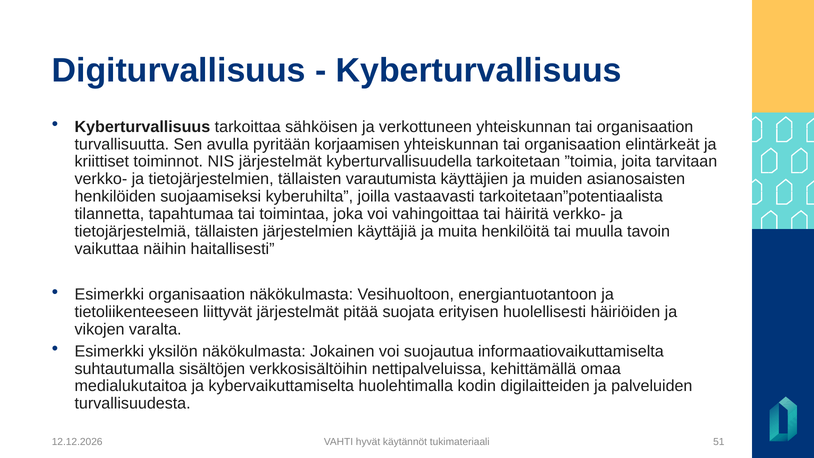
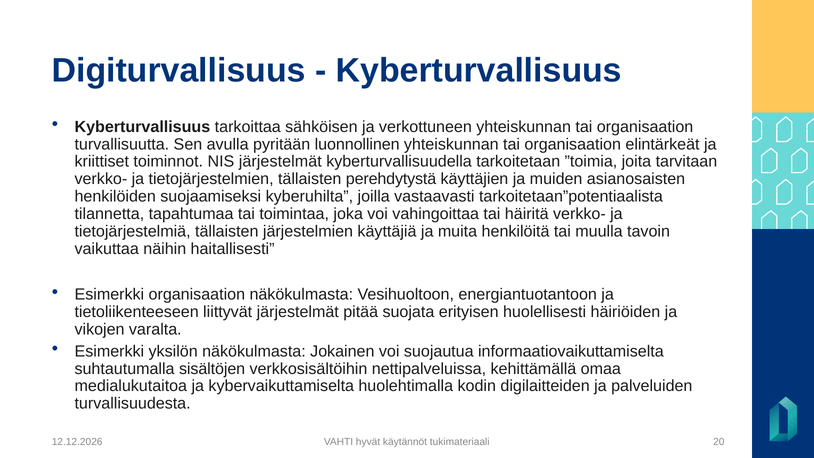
korjaamisen: korjaamisen -> luonnollinen
varautumista: varautumista -> perehdytystä
51: 51 -> 20
